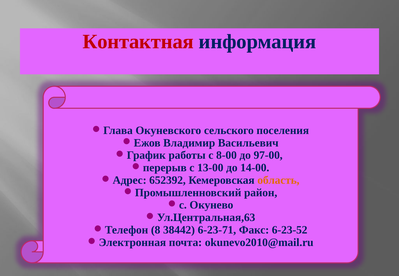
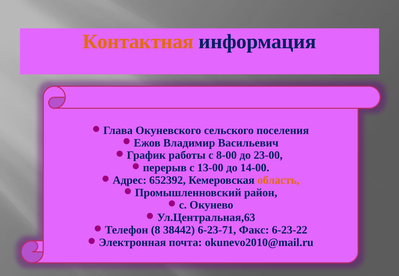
Контактная colour: red -> orange
97-00: 97-00 -> 23-00
6-23-52: 6-23-52 -> 6-23-22
